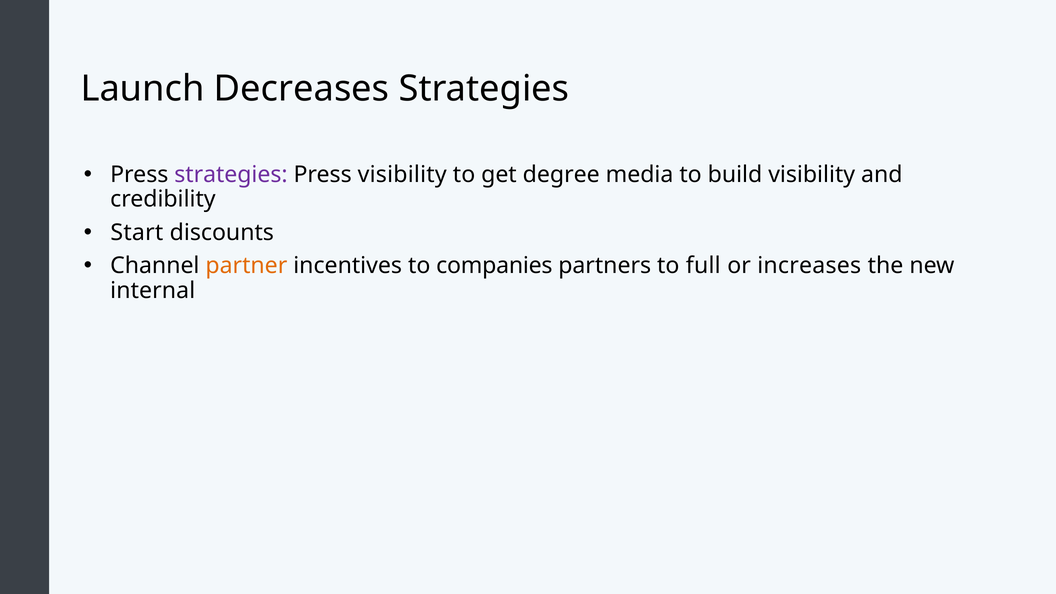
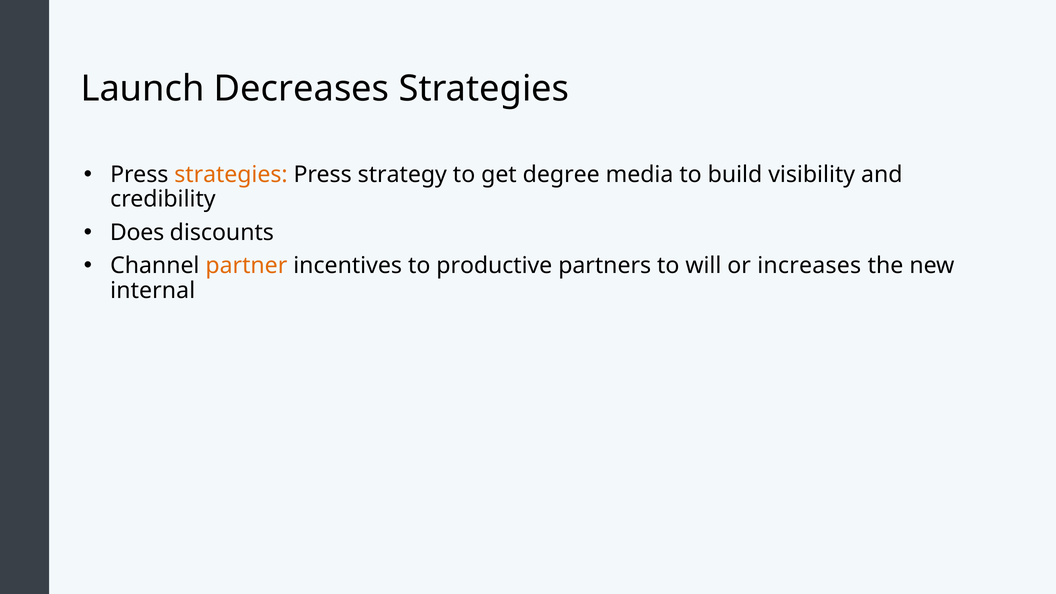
strategies at (231, 174) colour: purple -> orange
Press visibility: visibility -> strategy
Start: Start -> Does
companies: companies -> productive
full: full -> will
